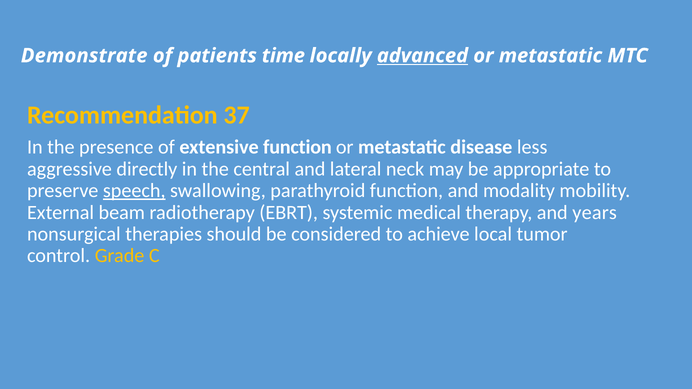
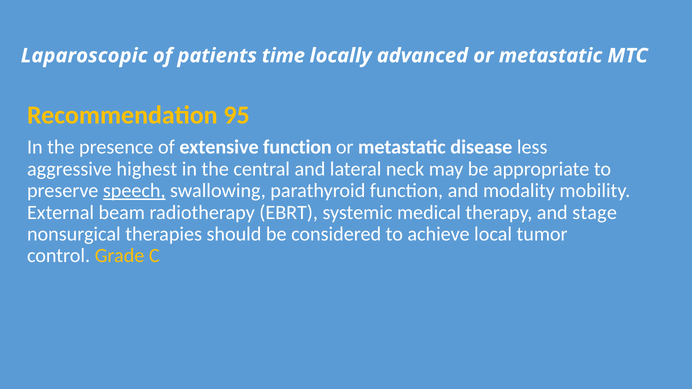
Demonstrate: Demonstrate -> Laparoscopic
advanced underline: present -> none
37: 37 -> 95
directly: directly -> highest
years: years -> stage
